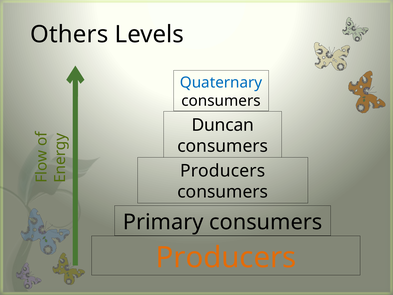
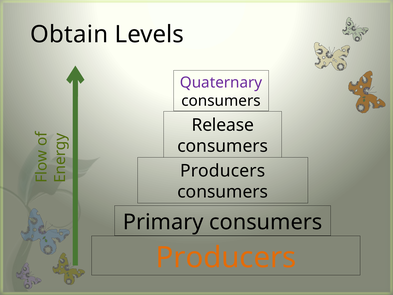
Others: Others -> Obtain
Quaternary colour: blue -> purple
Duncan: Duncan -> Release
